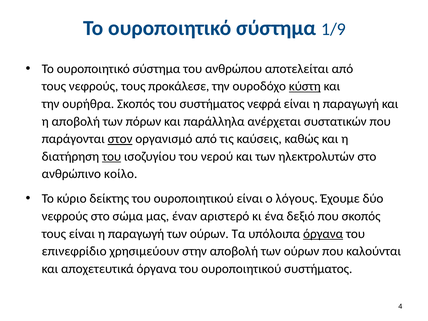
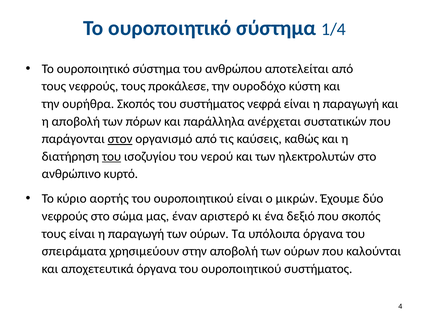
1/9: 1/9 -> 1/4
κύστη underline: present -> none
κοίλο: κοίλο -> κυρτό
δείκτης: δείκτης -> αορτής
λόγους: λόγους -> μικρών
όργανα at (323, 234) underline: present -> none
επινεφρίδιο: επινεφρίδιο -> σπειράματα
